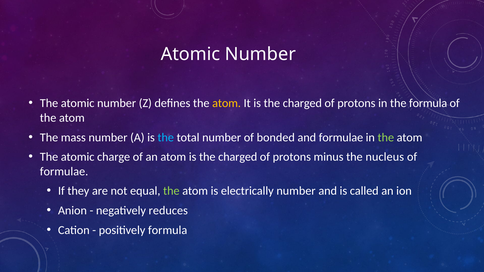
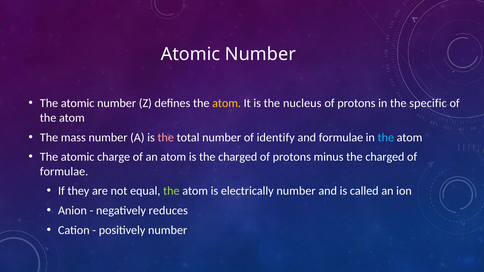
It is the charged: charged -> nucleus
the formula: formula -> specific
the at (166, 138) colour: light blue -> pink
bonded: bonded -> identify
the at (386, 138) colour: light green -> light blue
minus the nucleus: nucleus -> charged
positively formula: formula -> number
